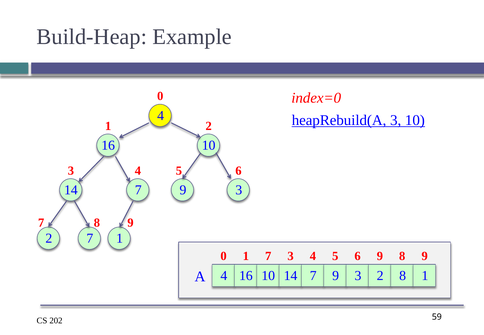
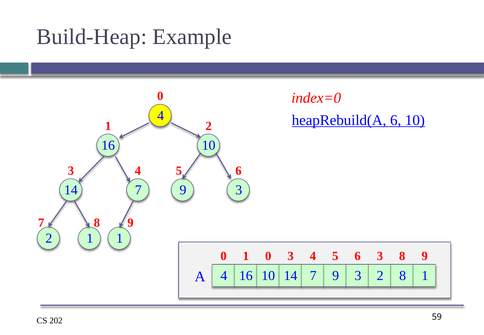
heapRebuild(A 3: 3 -> 6
2 7: 7 -> 1
1 7: 7 -> 0
5 6 9: 9 -> 3
